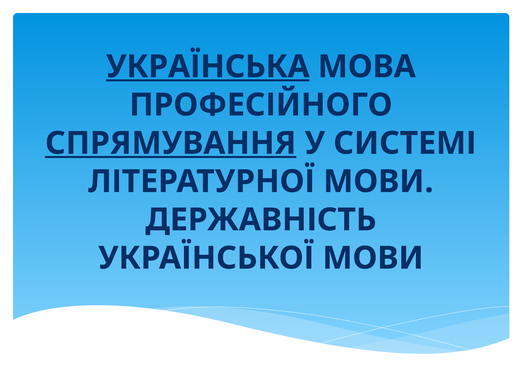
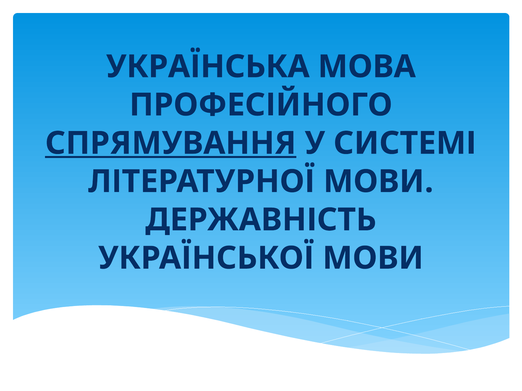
УКРАЇНСЬКА underline: present -> none
